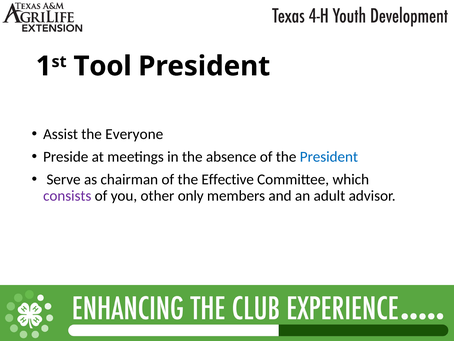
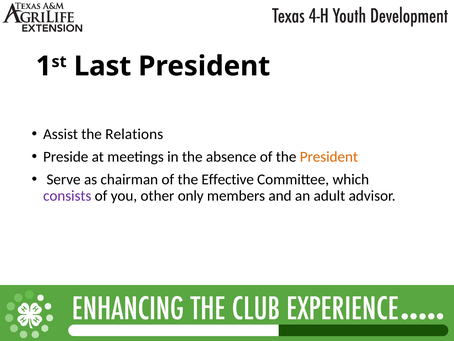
Tool: Tool -> Last
Everyone: Everyone -> Relations
President at (329, 157) colour: blue -> orange
